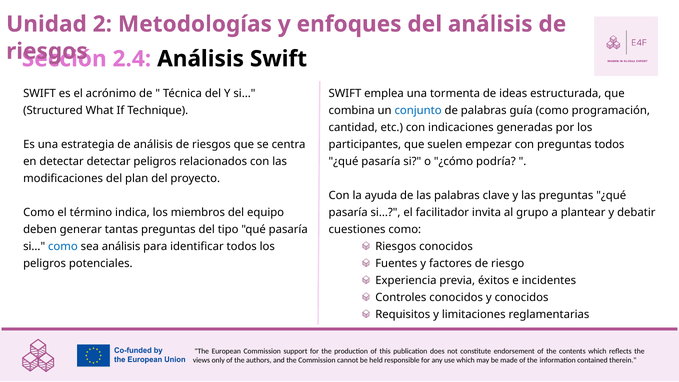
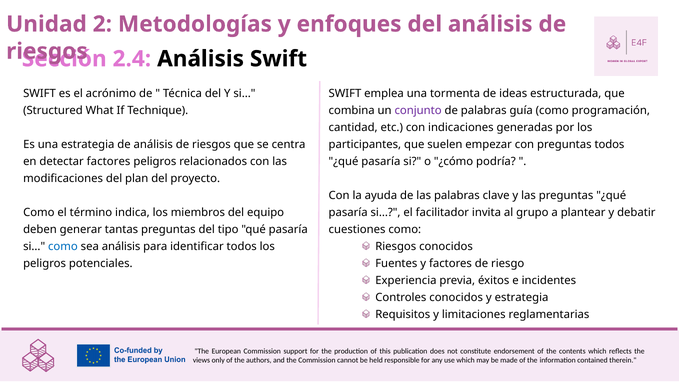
conjunto colour: blue -> purple
detectar detectar: detectar -> factores
y conocidos: conocidos -> estrategia
